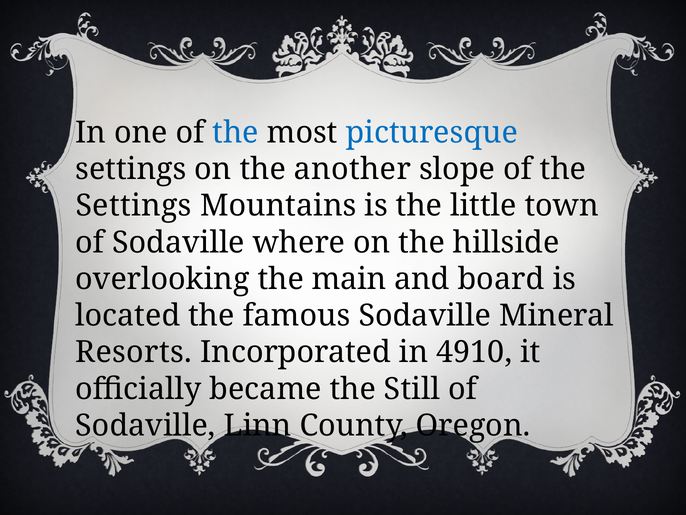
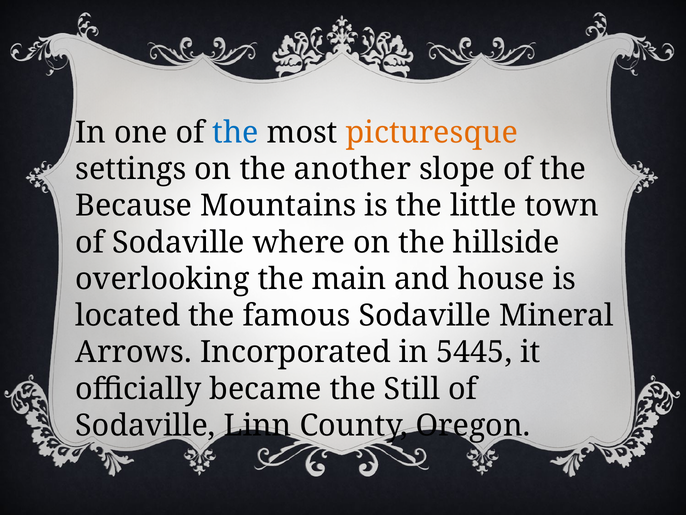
picturesque colour: blue -> orange
Settings at (134, 206): Settings -> Because
board: board -> house
Resorts: Resorts -> Arrows
4910: 4910 -> 5445
